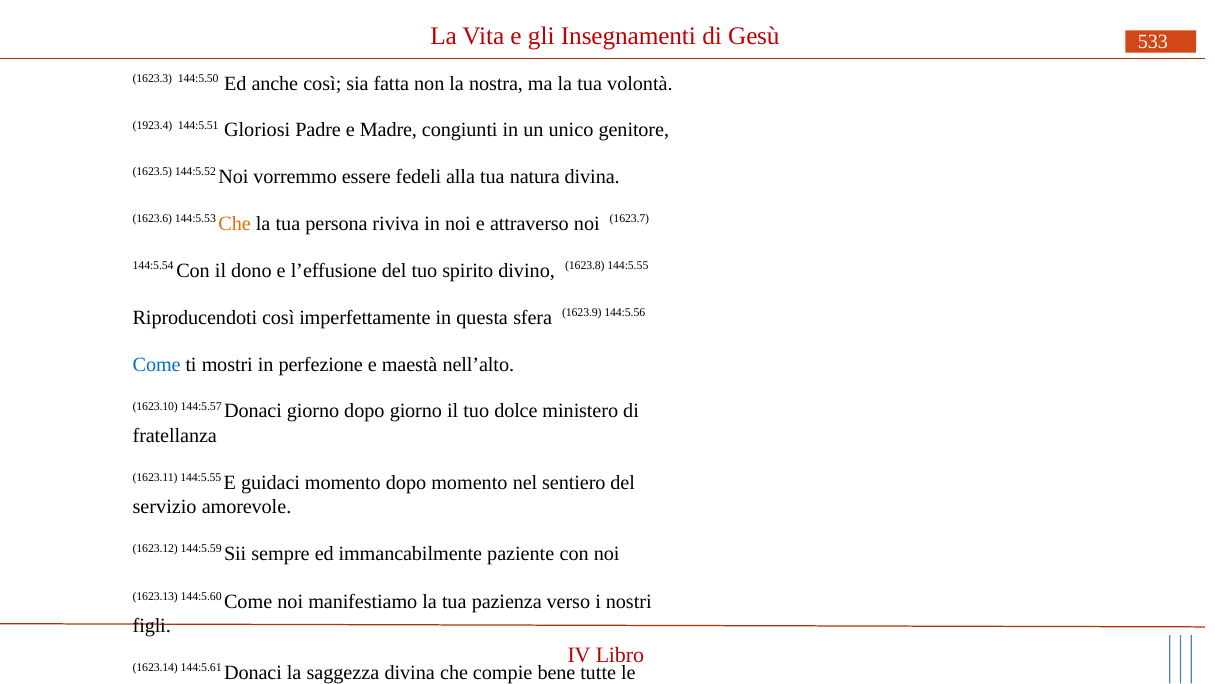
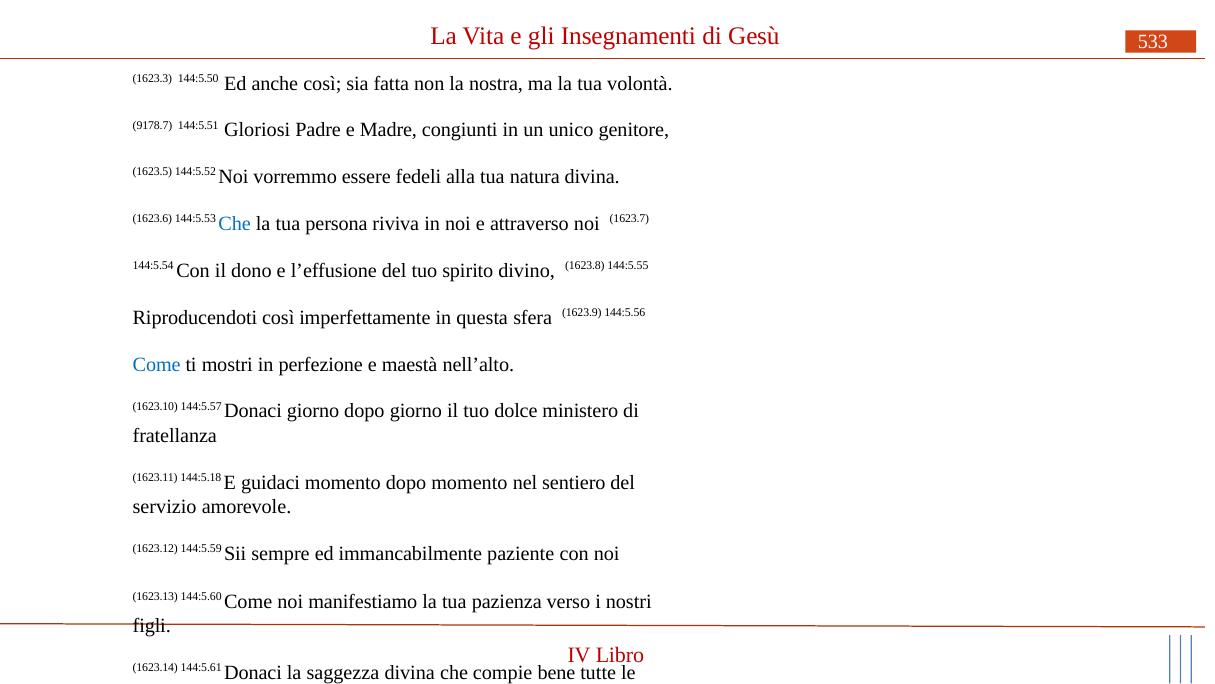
1923.4: 1923.4 -> 9178.7
Che at (235, 224) colour: orange -> blue
1623.11 144:5.55: 144:5.55 -> 144:5.18
